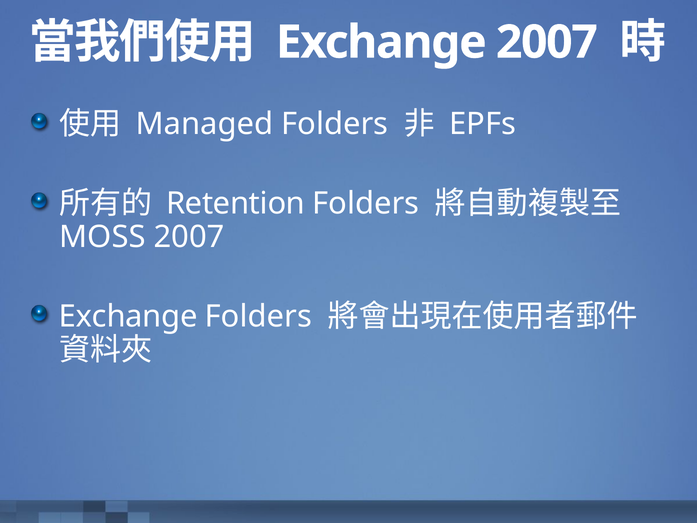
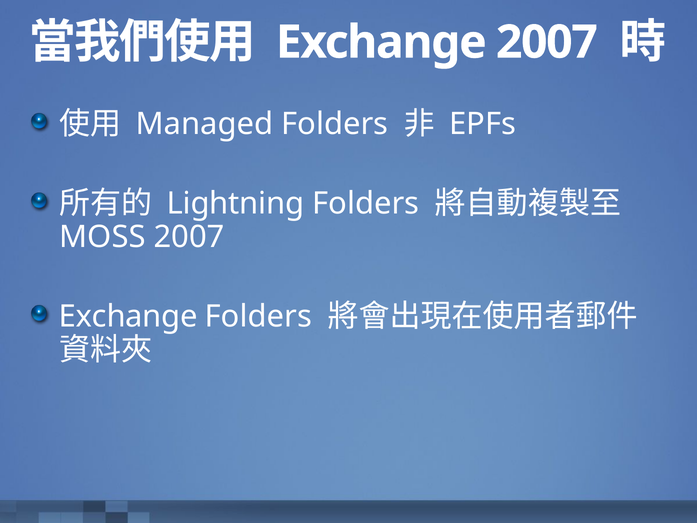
Retention: Retention -> Lightning
